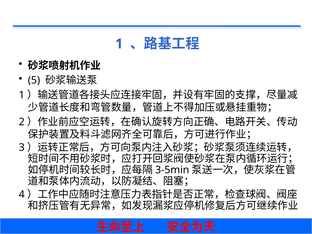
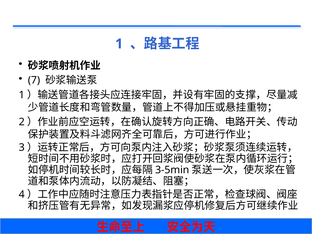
5: 5 -> 7
